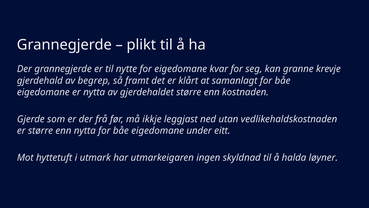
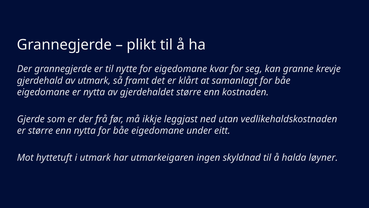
av begrep: begrep -> utmark
